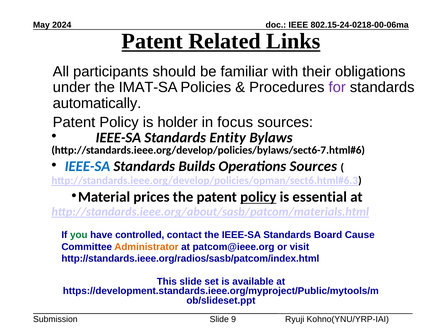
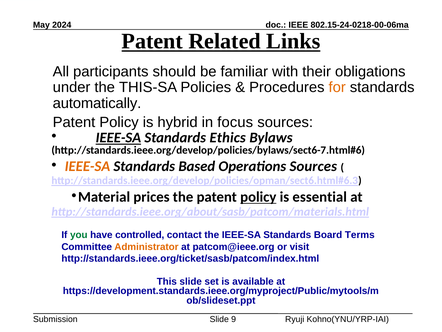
IMAT-SA: IMAT-SA -> THIS-SA
for colour: purple -> orange
holder: holder -> hybrid
IEEE-SA at (118, 138) underline: none -> present
Entity: Entity -> Ethics
IEEE-SA at (87, 166) colour: blue -> orange
Builds: Builds -> Based
Cause: Cause -> Terms
http://standards.ieee.org/radios/sasb/patcom/index.html: http://standards.ieee.org/radios/sasb/patcom/index.html -> http://standards.ieee.org/ticket/sasb/patcom/index.html
